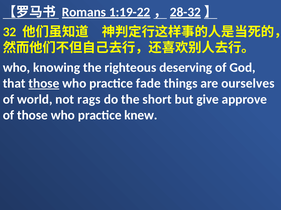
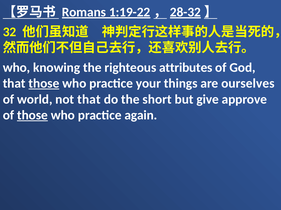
deserving: deserving -> attributes
fade: fade -> your
not rags: rags -> that
those at (32, 116) underline: none -> present
knew: knew -> again
